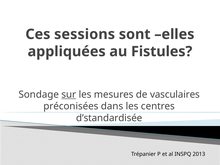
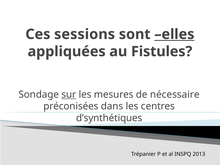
elles underline: none -> present
vasculaires: vasculaires -> nécessaire
d’standardisée: d’standardisée -> d’synthétiques
